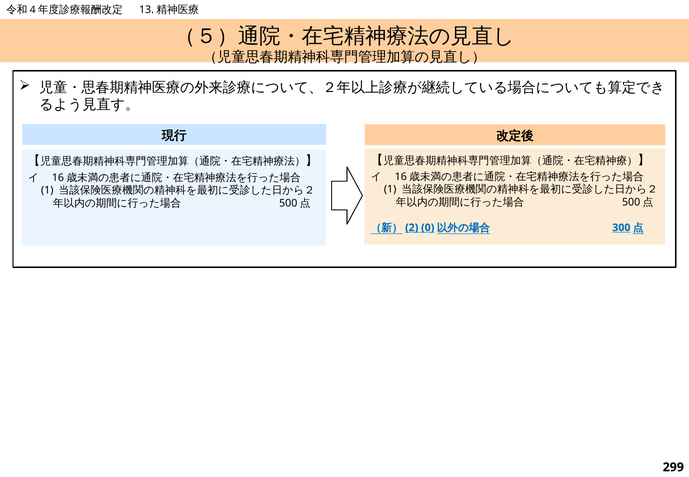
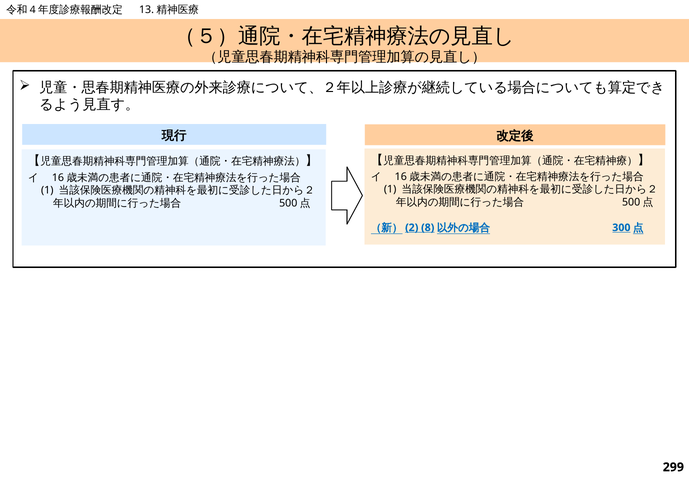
0: 0 -> 8
